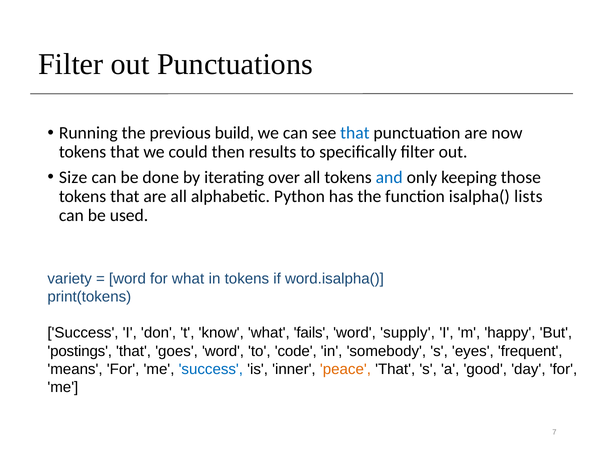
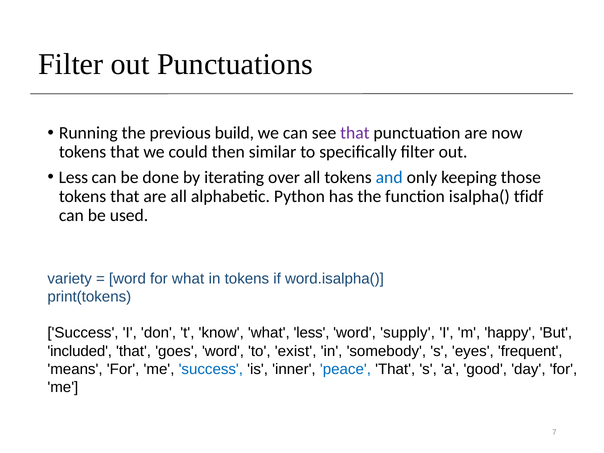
that at (355, 133) colour: blue -> purple
results: results -> similar
Size at (73, 177): Size -> Less
lists: lists -> tfidf
what fails: fails -> less
postings: postings -> included
code: code -> exist
peace colour: orange -> blue
